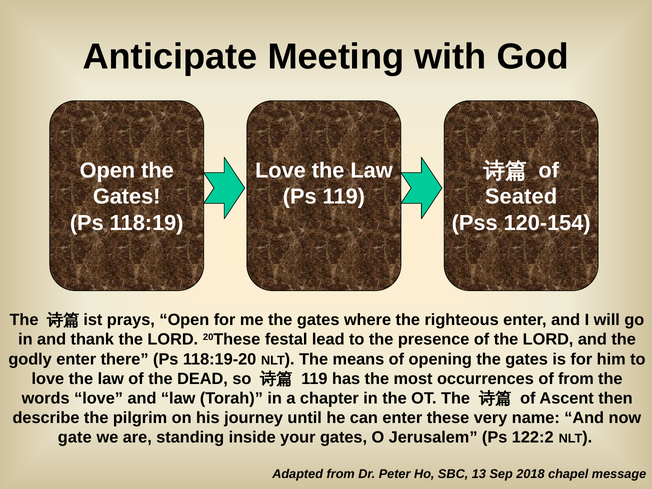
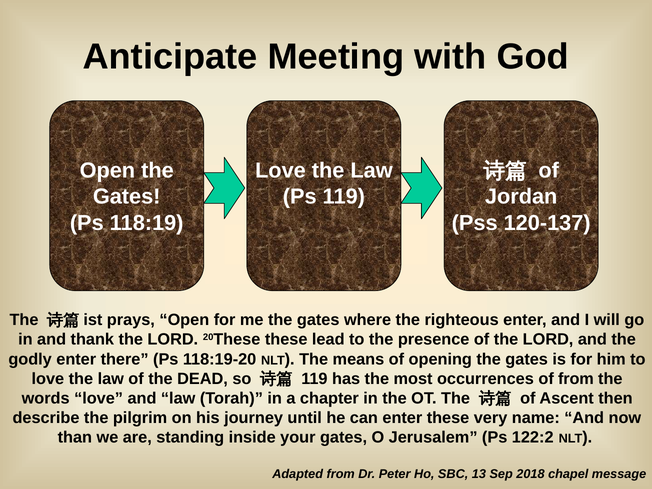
Seated: Seated -> Jordan
120-154: 120-154 -> 120-137
20These festal: festal -> these
gate: gate -> than
